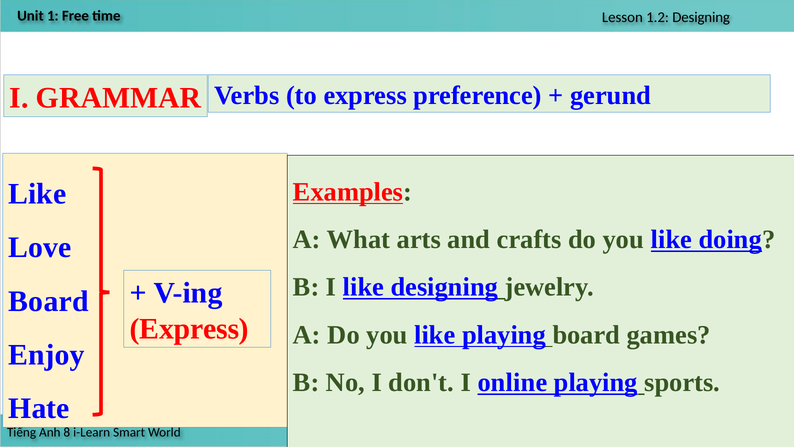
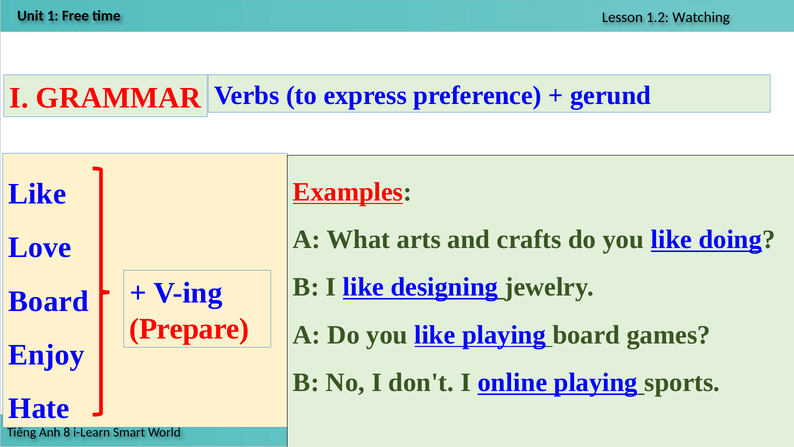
Designing at (701, 18): Designing -> Watching
Express at (189, 328): Express -> Prepare
